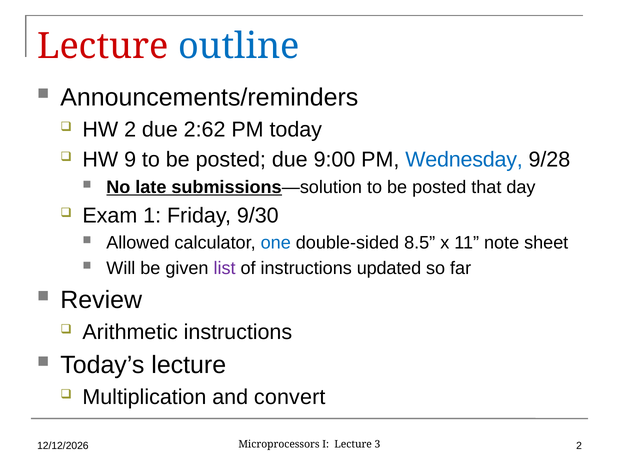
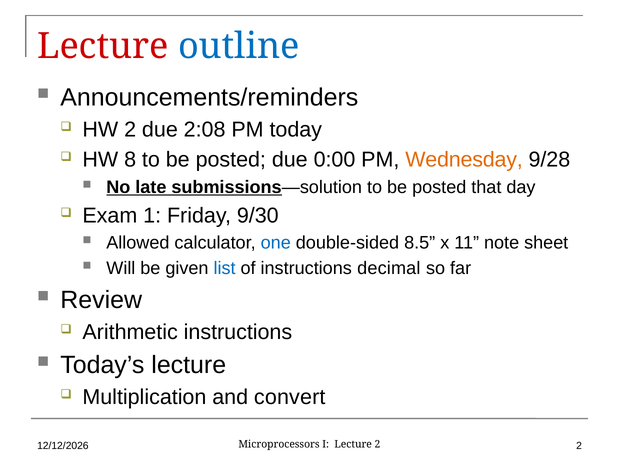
2:62: 2:62 -> 2:08
9: 9 -> 8
9:00: 9:00 -> 0:00
Wednesday colour: blue -> orange
list colour: purple -> blue
updated: updated -> decimal
Lecture 3: 3 -> 2
